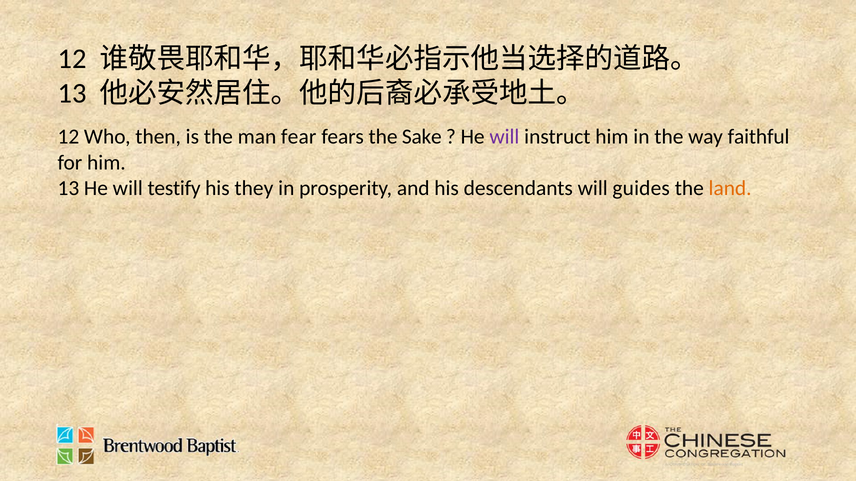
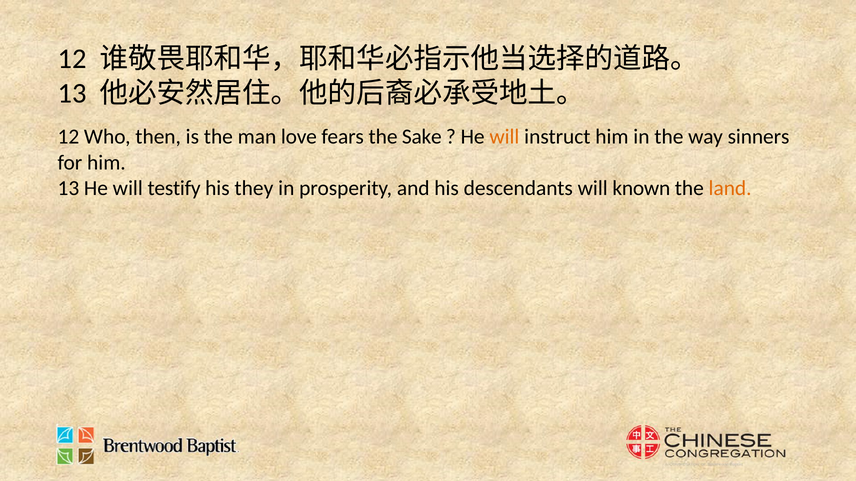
fear: fear -> love
will at (504, 137) colour: purple -> orange
faithful: faithful -> sinners
guides: guides -> known
